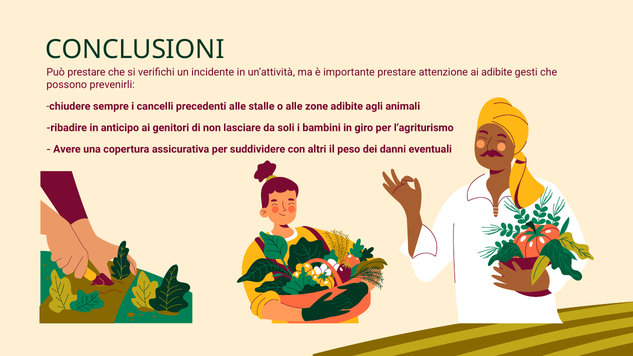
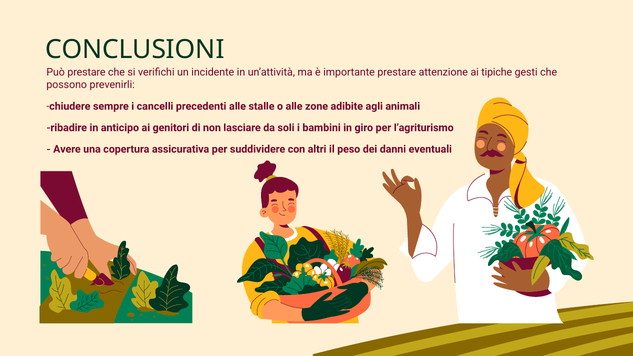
ai adibite: adibite -> tipiche
